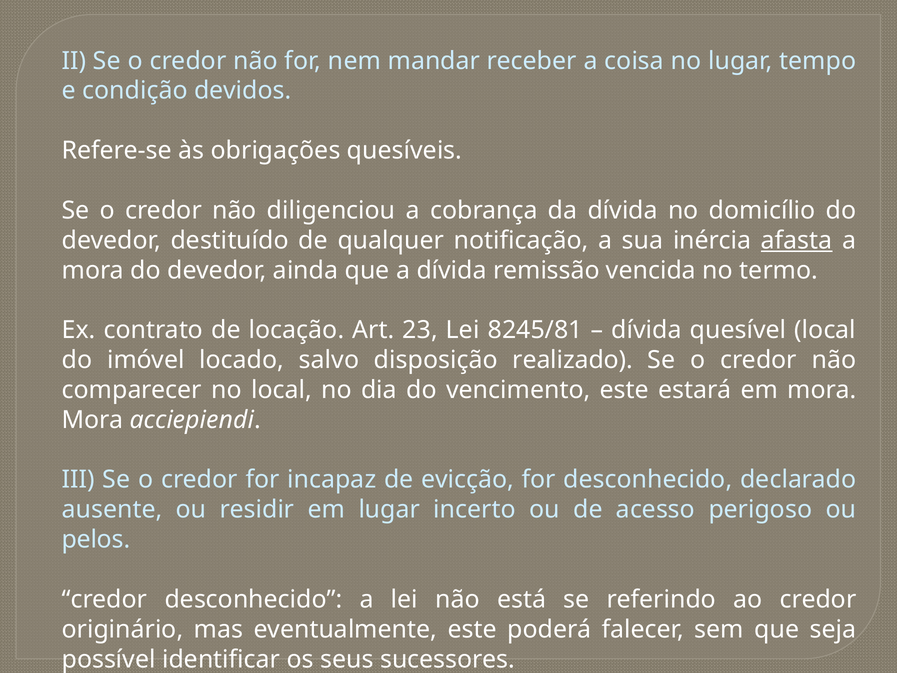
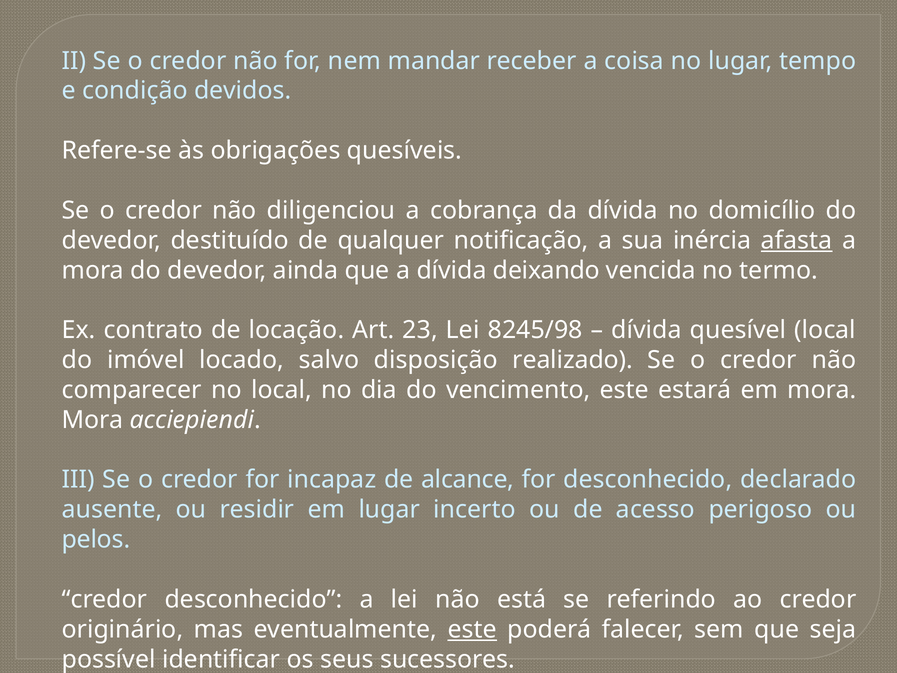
remissão: remissão -> deixando
8245/81: 8245/81 -> 8245/98
evicção: evicção -> alcance
este at (472, 629) underline: none -> present
